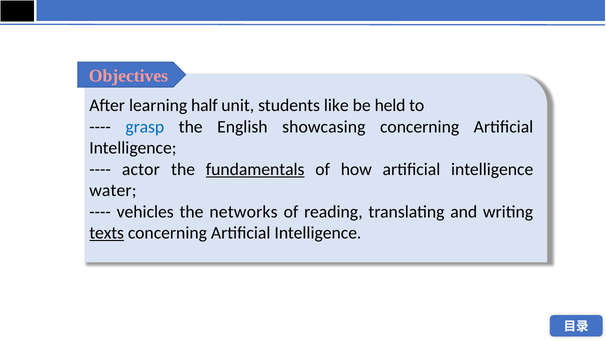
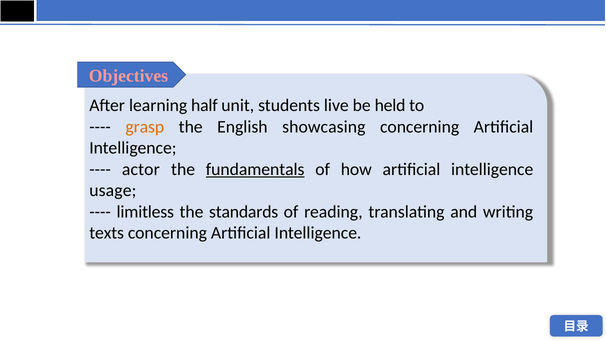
like: like -> live
grasp colour: blue -> orange
water: water -> usage
vehicles: vehicles -> limitless
networks: networks -> standards
texts underline: present -> none
